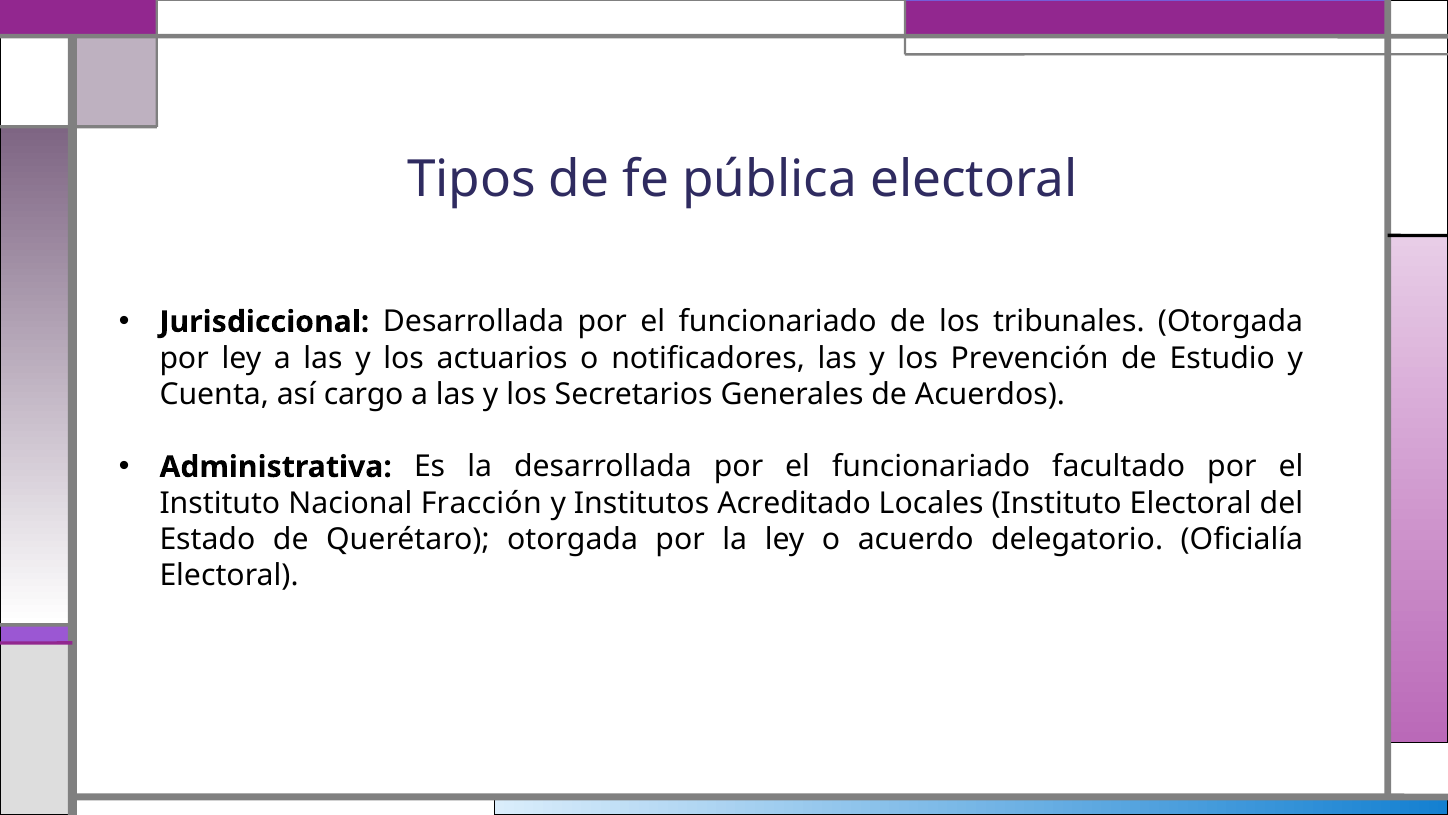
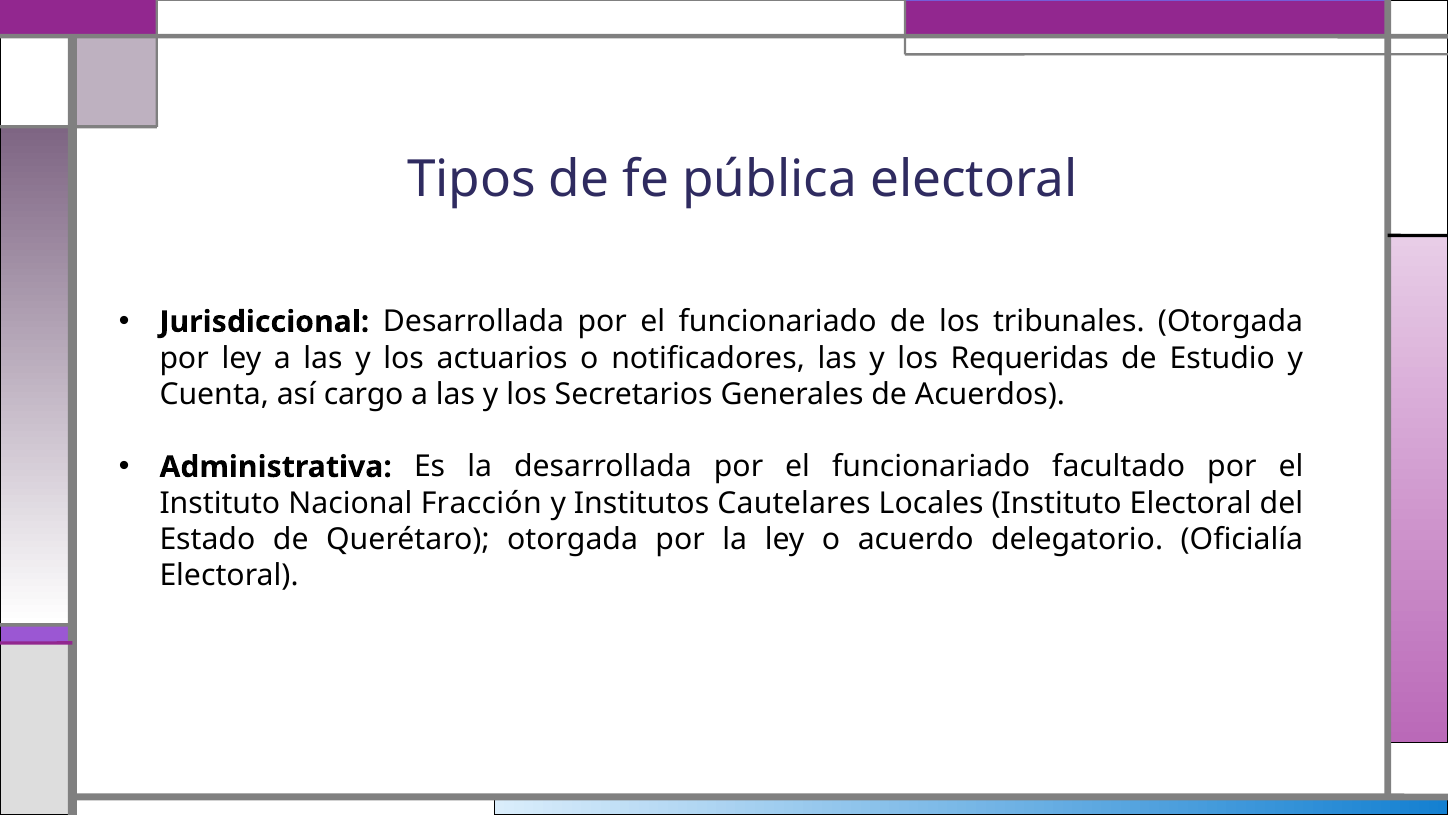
Prevención: Prevención -> Requeridas
Acreditado: Acreditado -> Cautelares
